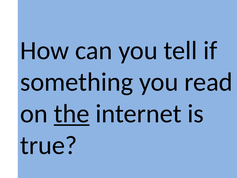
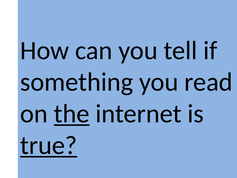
true underline: none -> present
